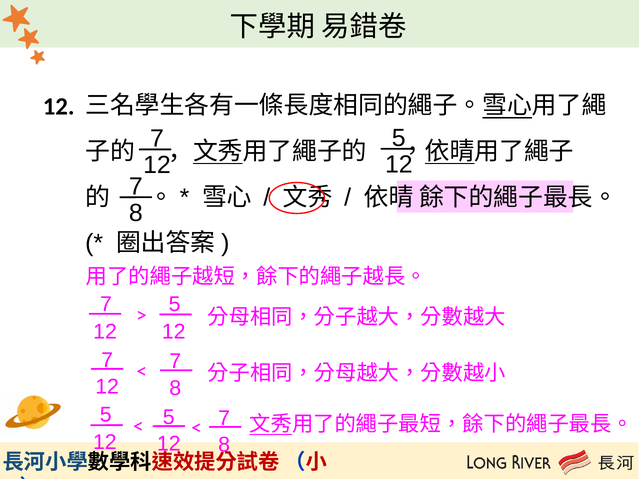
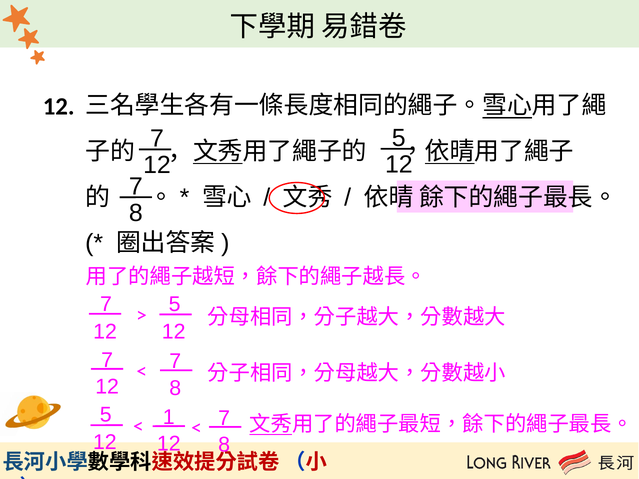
5 at (169, 417): 5 -> 1
